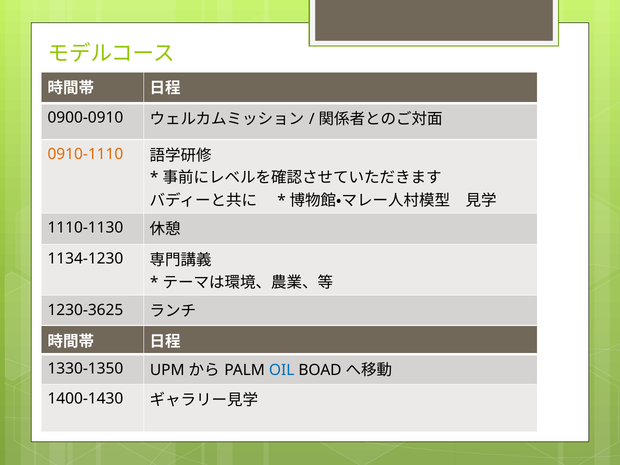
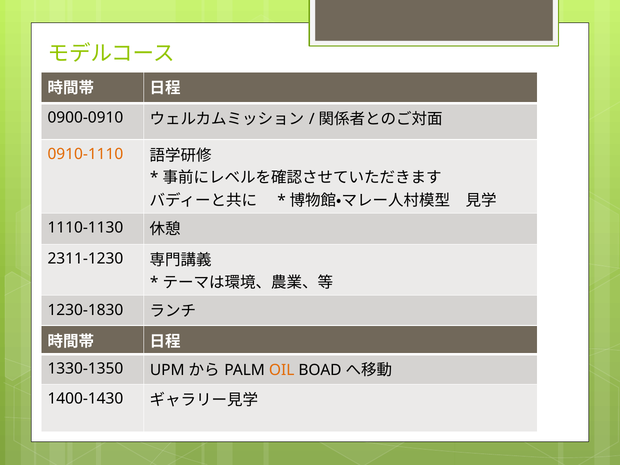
1134-1230: 1134-1230 -> 2311-1230
1230-3625: 1230-3625 -> 1230-1830
OIL colour: blue -> orange
